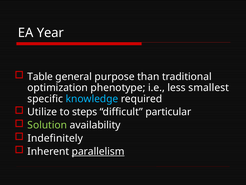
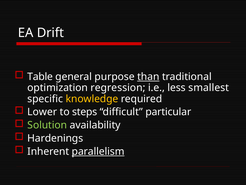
Year: Year -> Drift
than underline: none -> present
phenotype: phenotype -> regression
knowledge colour: light blue -> yellow
Utilize: Utilize -> Lower
Indefinitely: Indefinitely -> Hardenings
